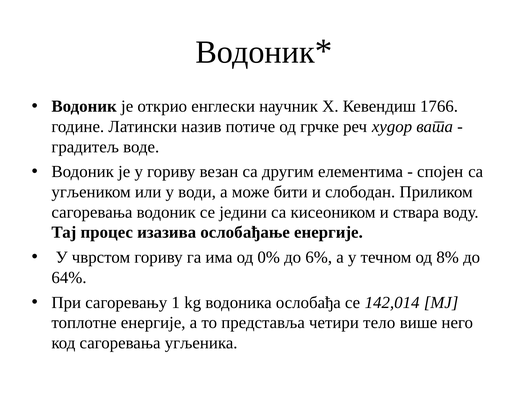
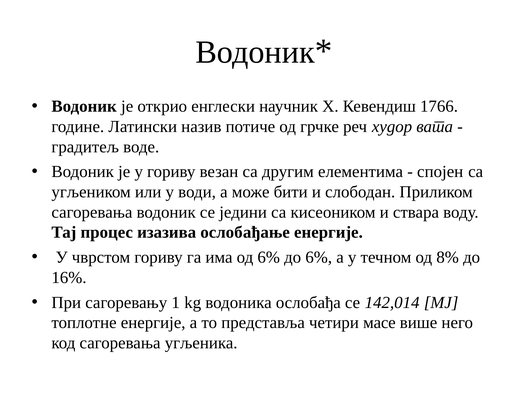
од 0%: 0% -> 6%
64%: 64% -> 16%
тело: тело -> масе
